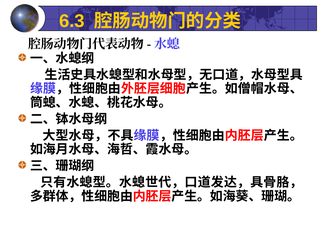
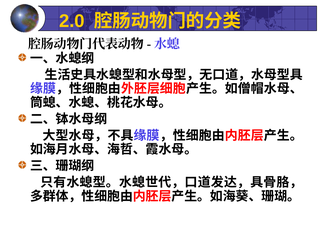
6.3: 6.3 -> 2.0
